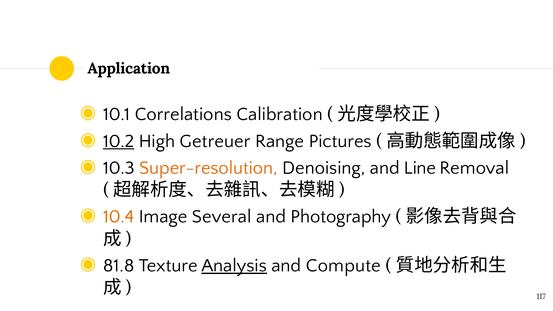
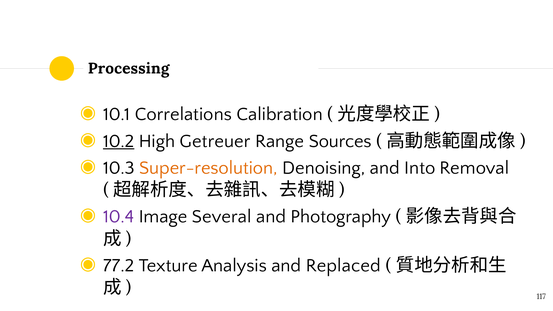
Application: Application -> Processing
Pictures: Pictures -> Sources
Line: Line -> Into
10.4 colour: orange -> purple
81.8: 81.8 -> 77.2
Analysis underline: present -> none
Compute: Compute -> Replaced
